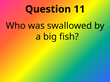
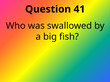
11: 11 -> 41
